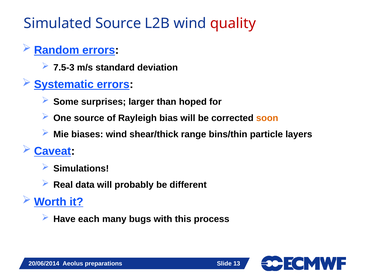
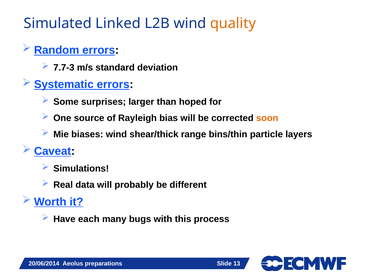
Simulated Source: Source -> Linked
quality colour: red -> orange
7.5-3: 7.5-3 -> 7.7-3
